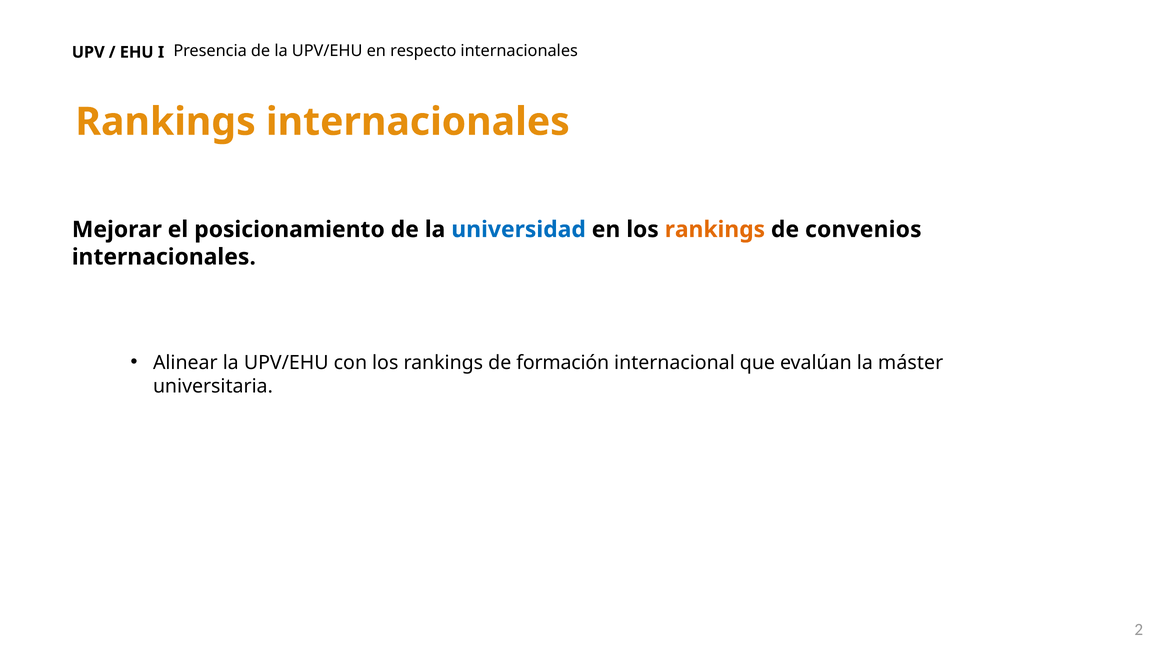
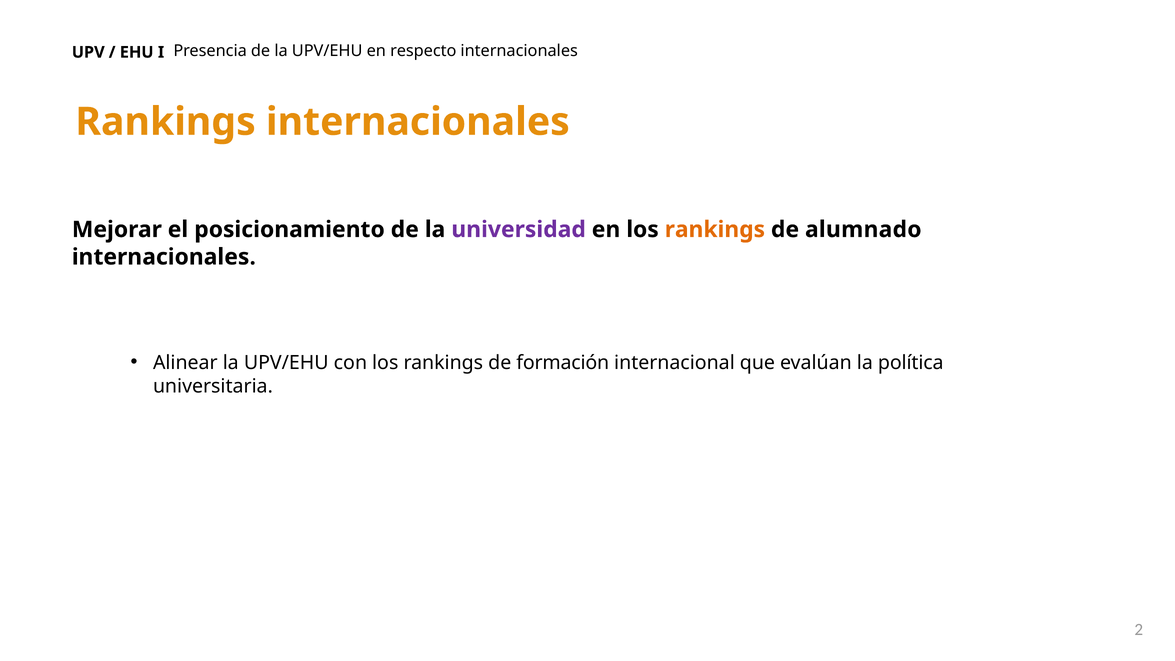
universidad colour: blue -> purple
convenios: convenios -> alumnado
máster: máster -> política
